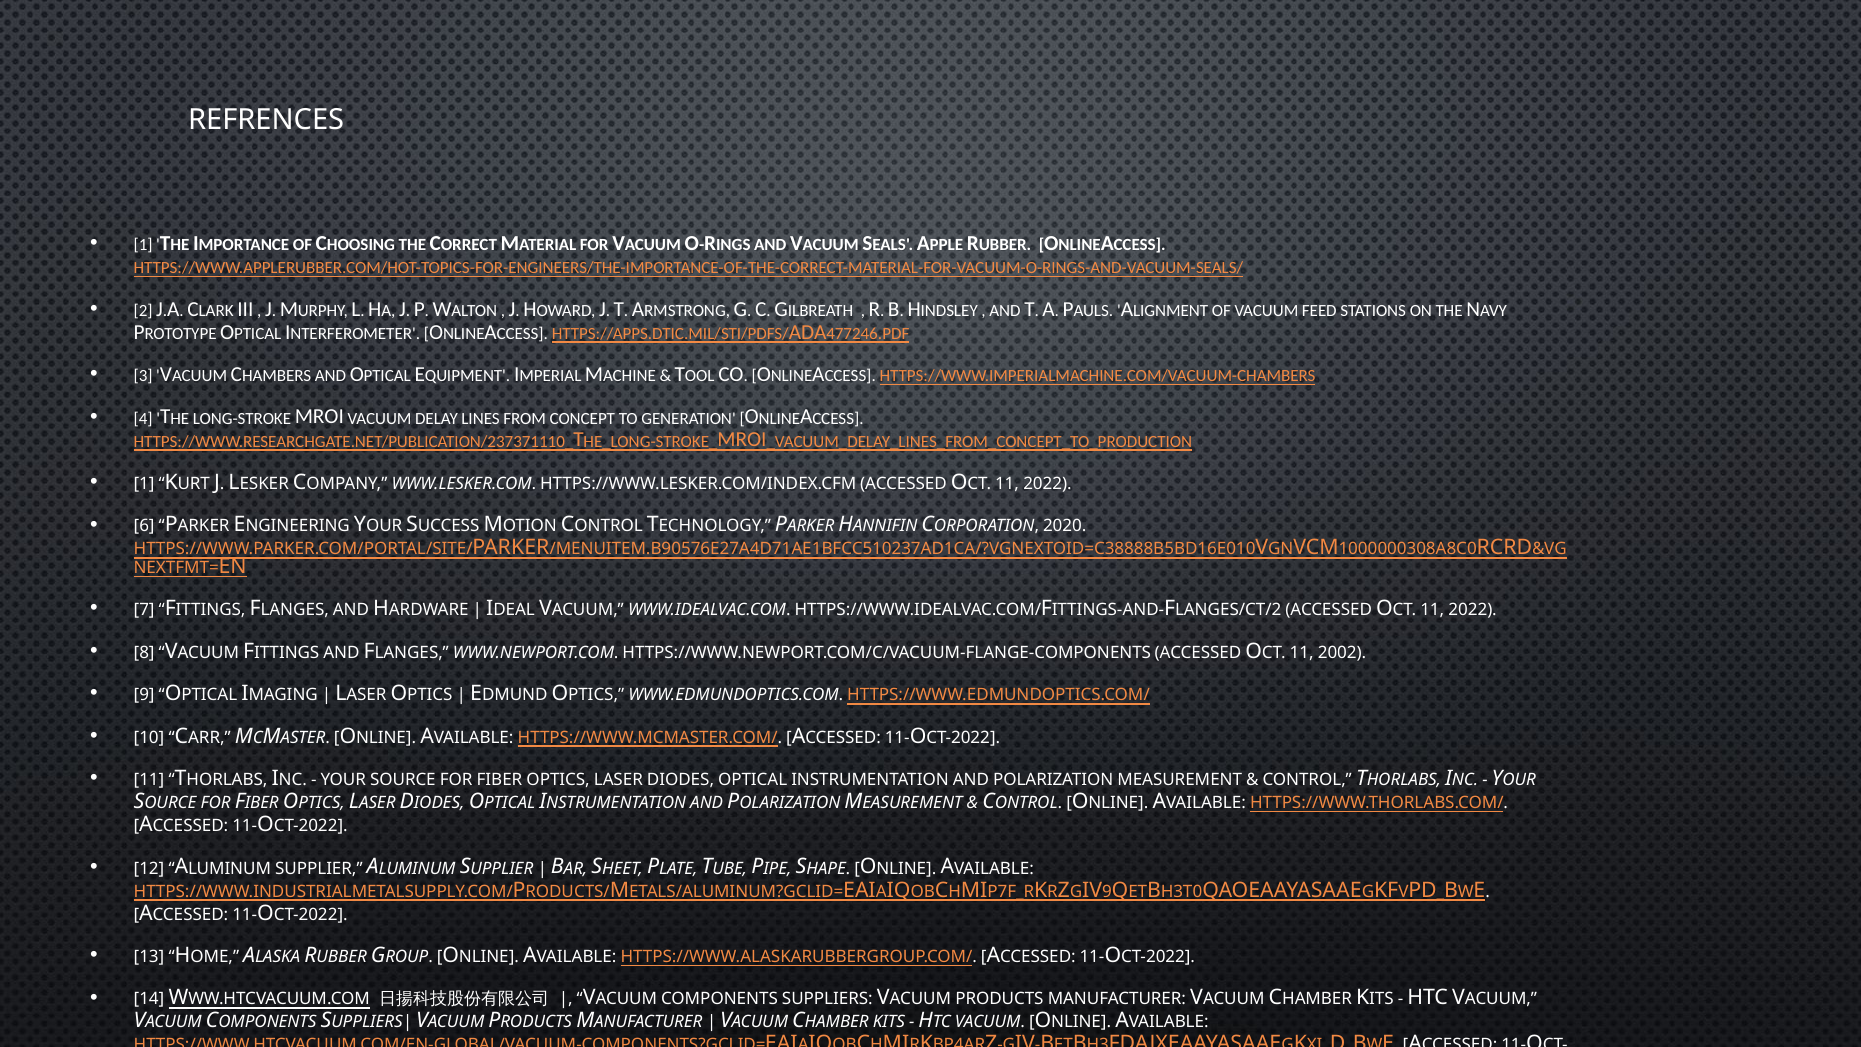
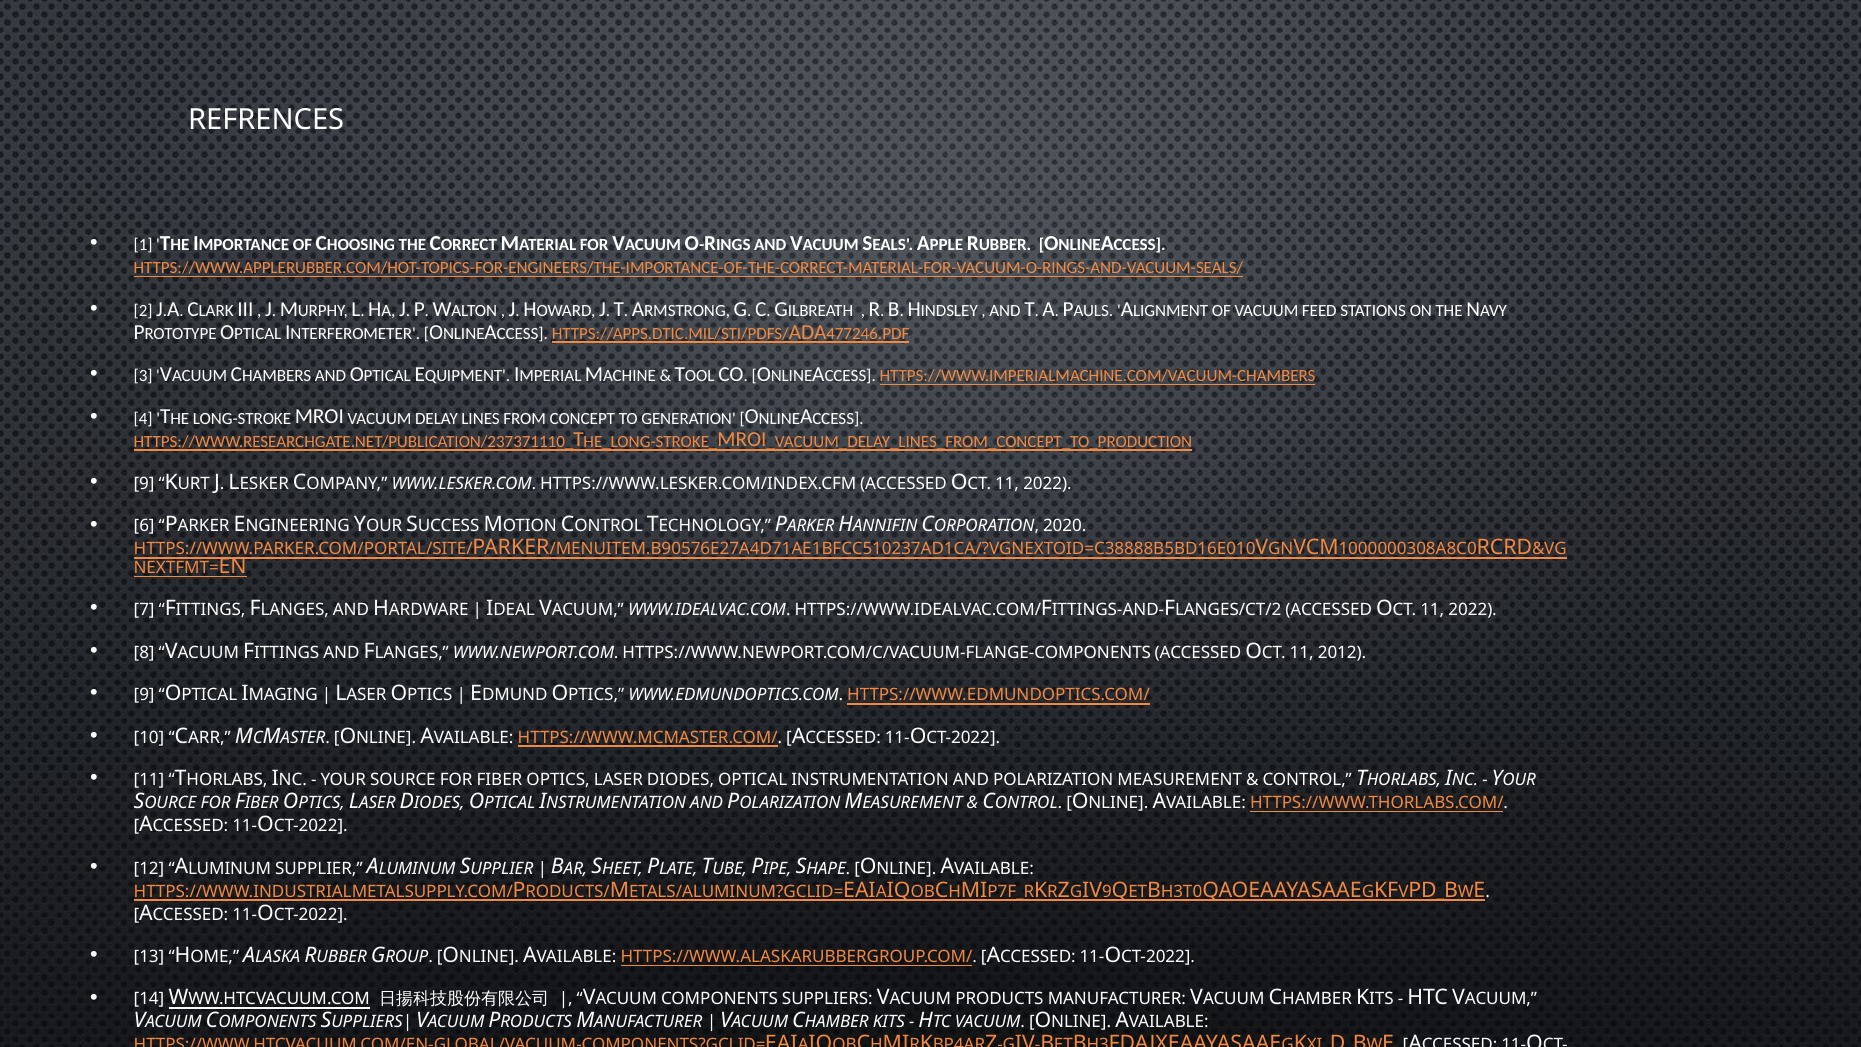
1 at (144, 484): 1 -> 9
2002: 2002 -> 2012
